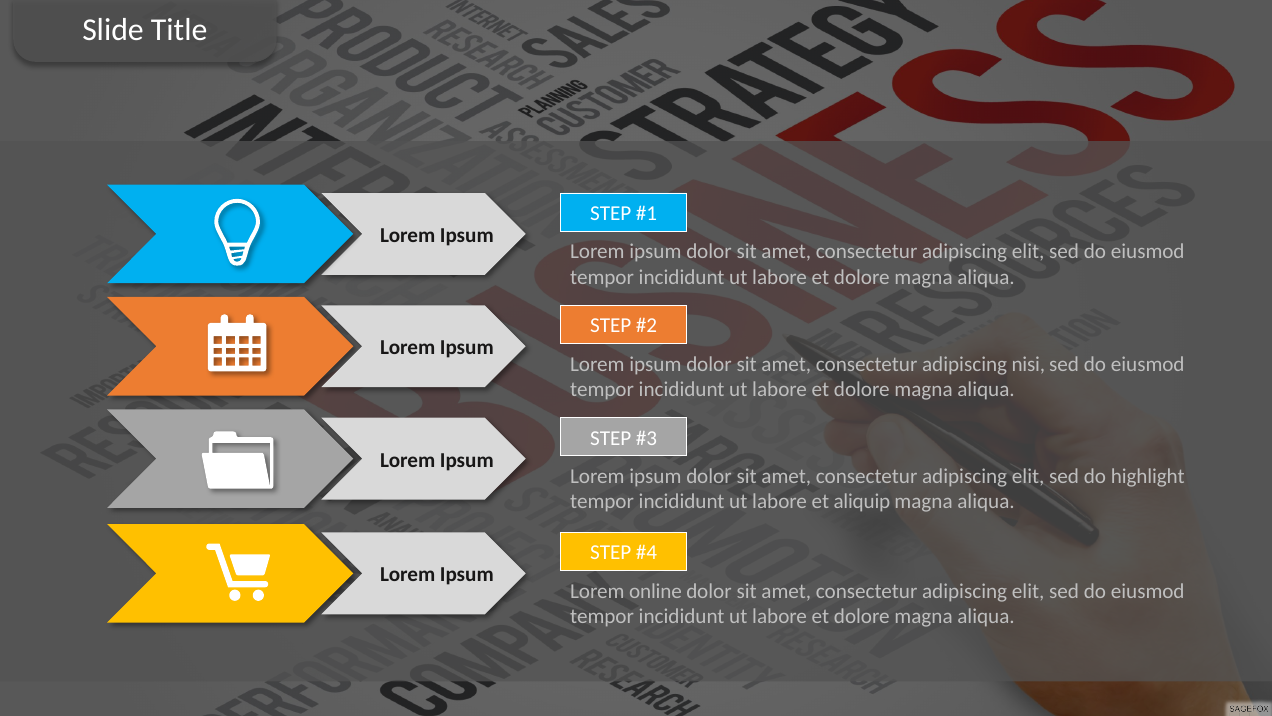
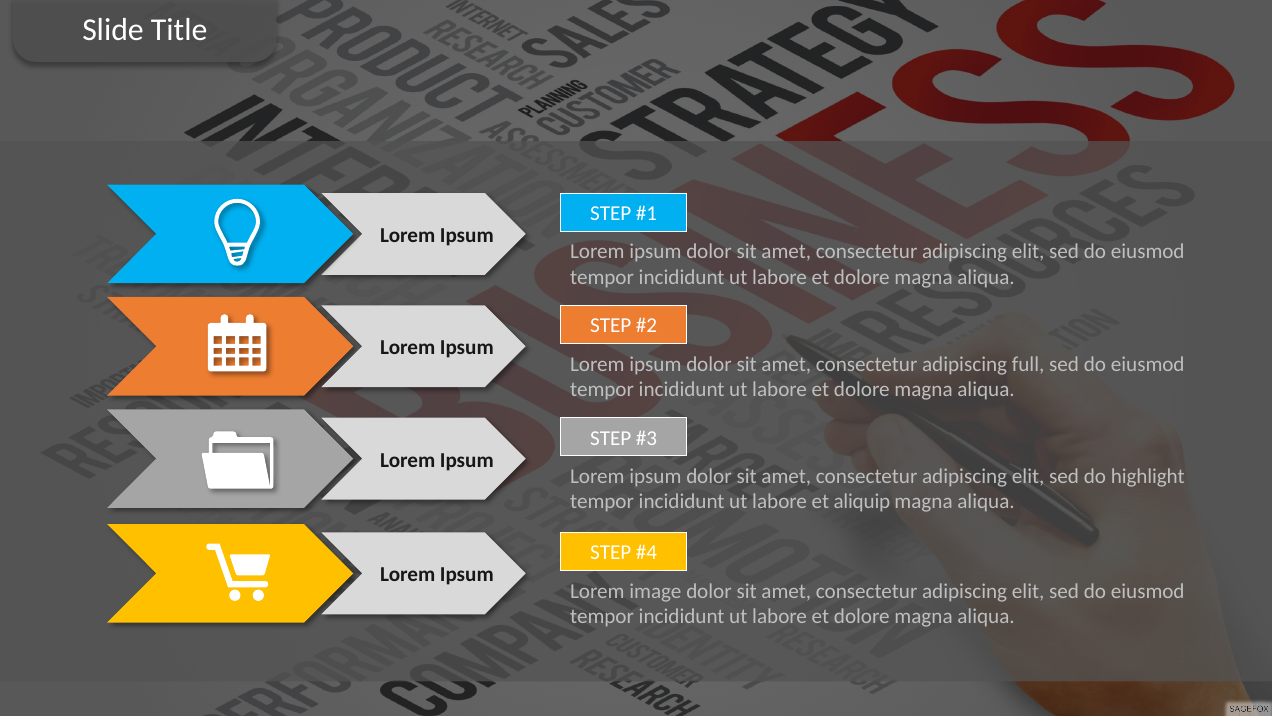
nisi: nisi -> full
online: online -> image
